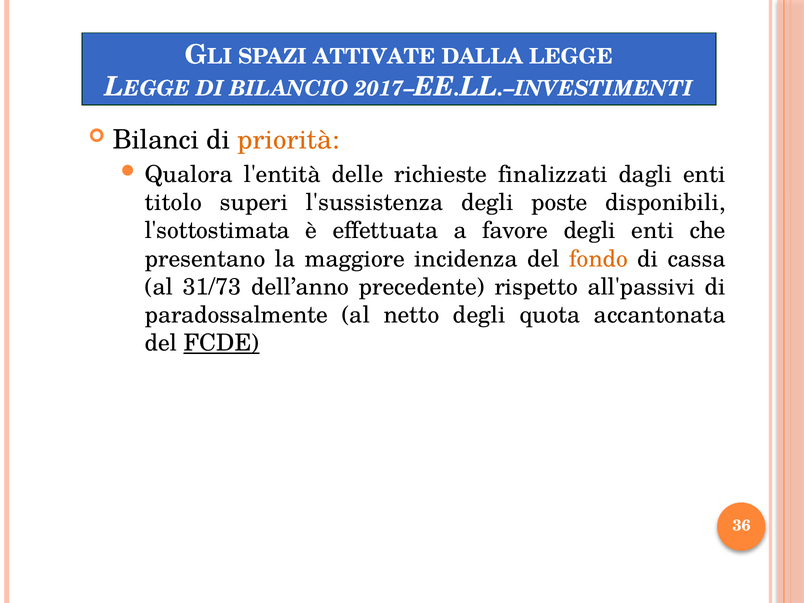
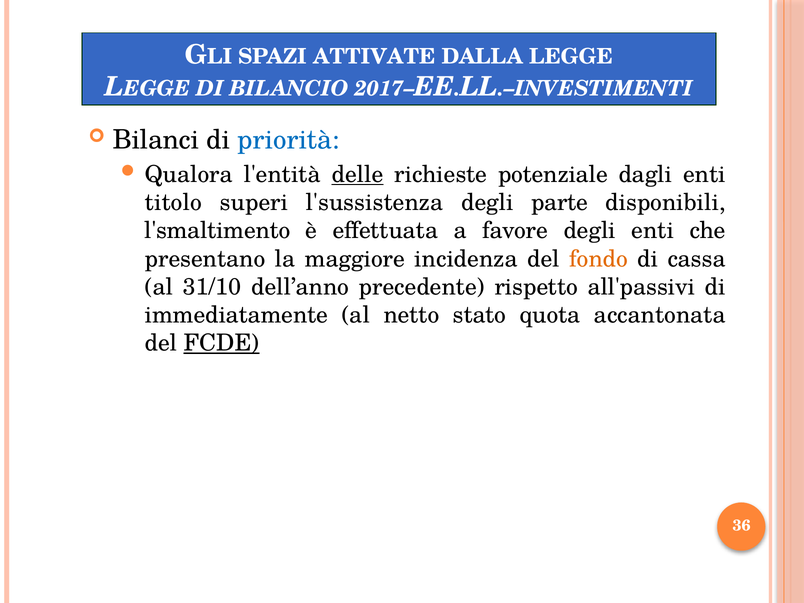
priorità colour: orange -> blue
delle underline: none -> present
finalizzati: finalizzati -> potenziale
poste: poste -> parte
l'sottostimata: l'sottostimata -> l'smaltimento
31/73: 31/73 -> 31/10
paradossalmente: paradossalmente -> immediatamente
netto degli: degli -> stato
